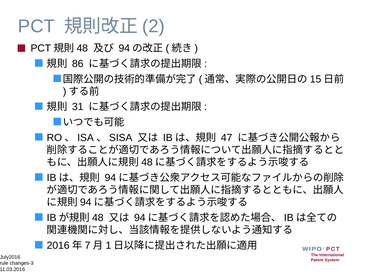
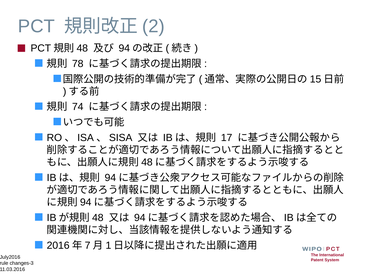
86: 86 -> 78
31: 31 -> 74
47: 47 -> 17
